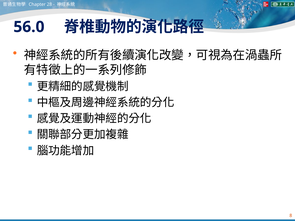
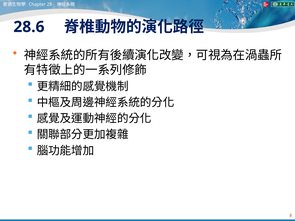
56.0: 56.0 -> 28.6
